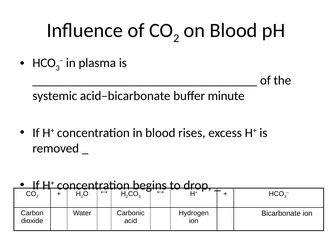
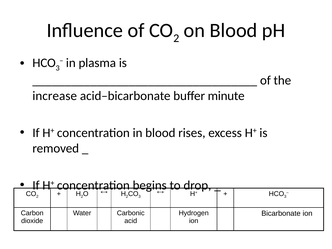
systemic: systemic -> increase
